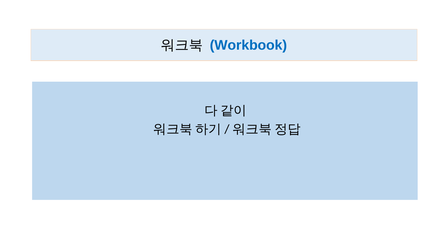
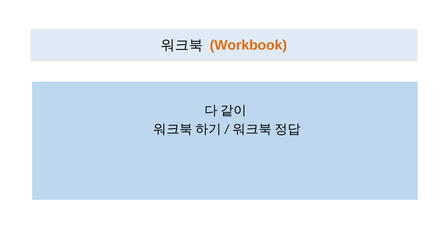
Workbook colour: blue -> orange
